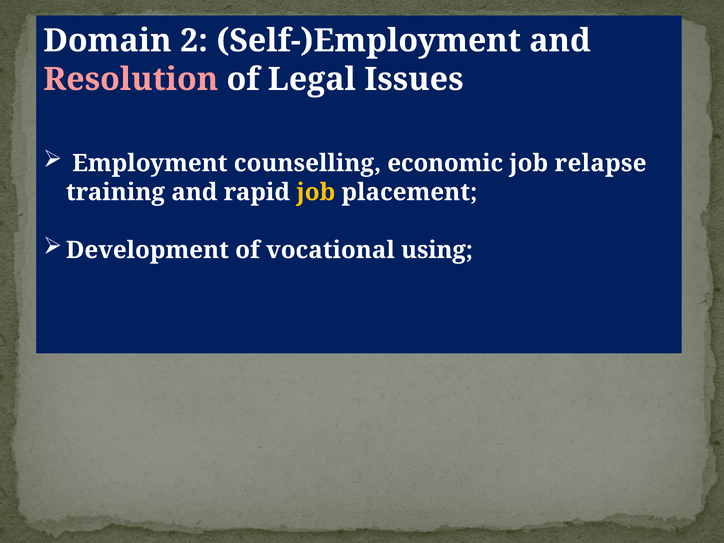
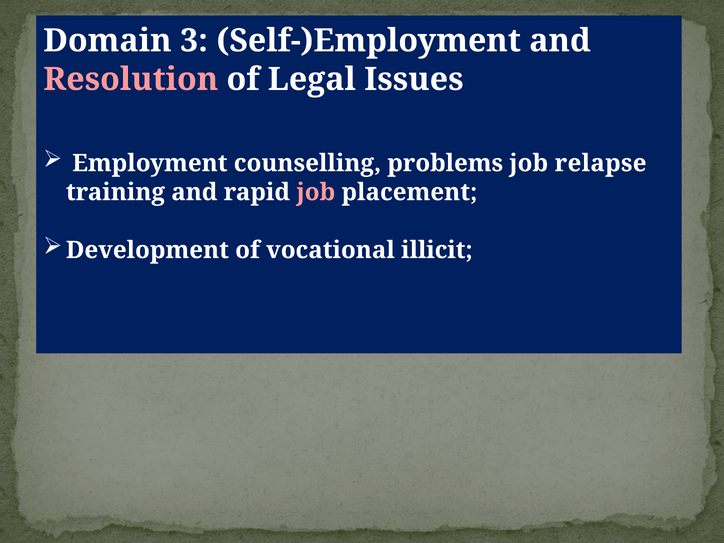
2: 2 -> 3
economic: economic -> problems
job at (316, 192) colour: yellow -> pink
using: using -> illicit
